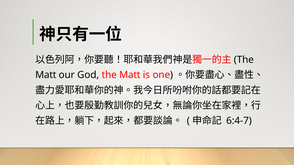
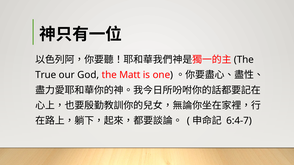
Matt at (46, 75): Matt -> True
